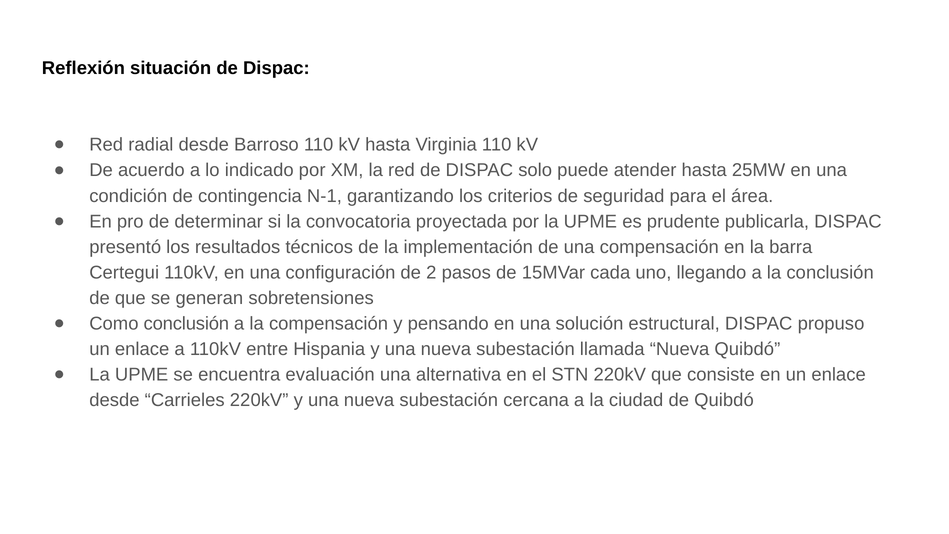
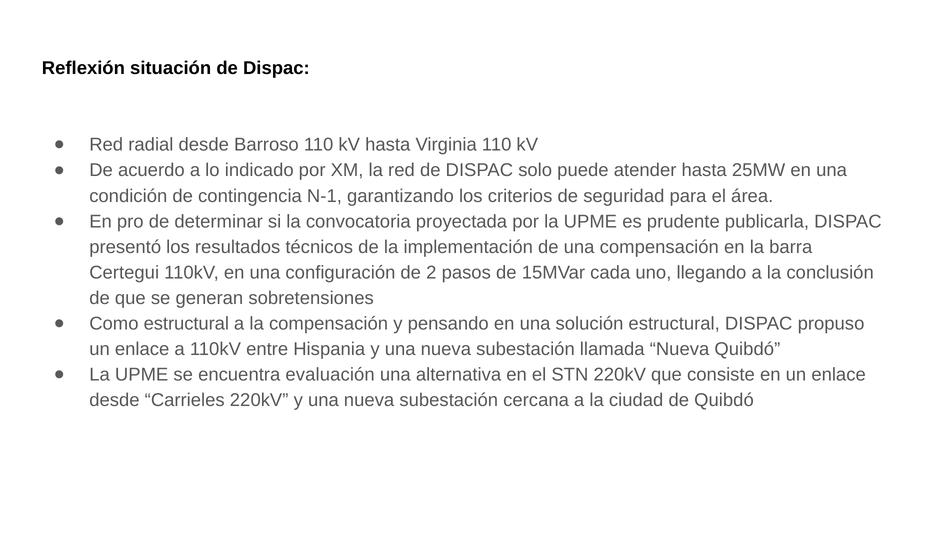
Como conclusión: conclusión -> estructural
